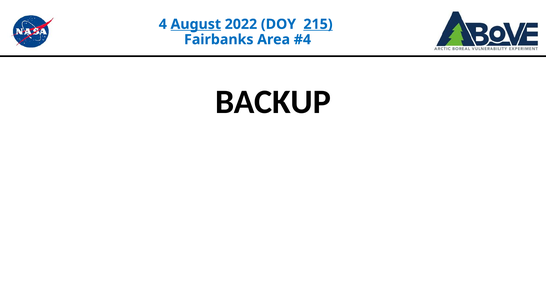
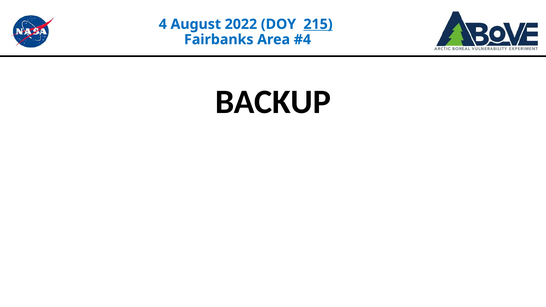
August underline: present -> none
